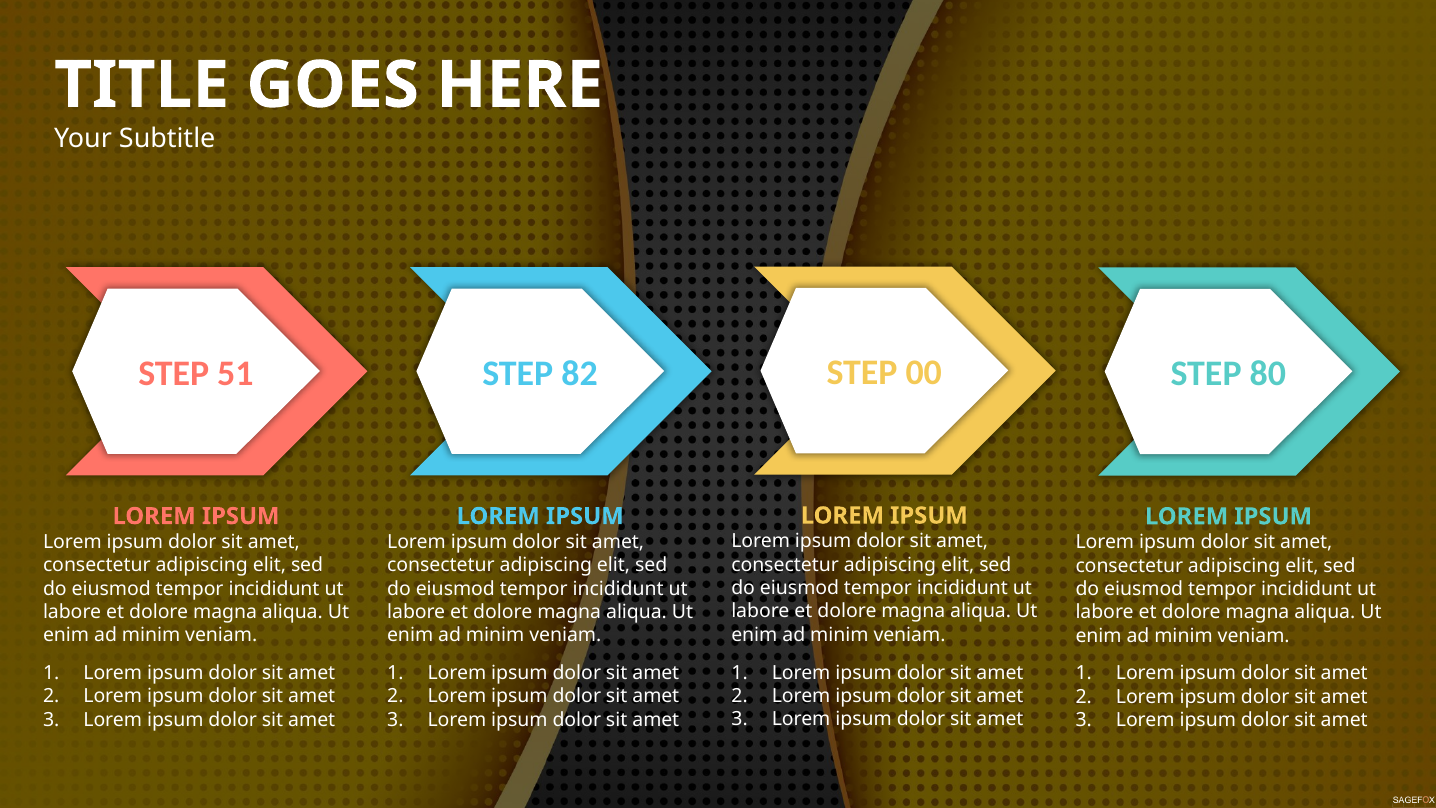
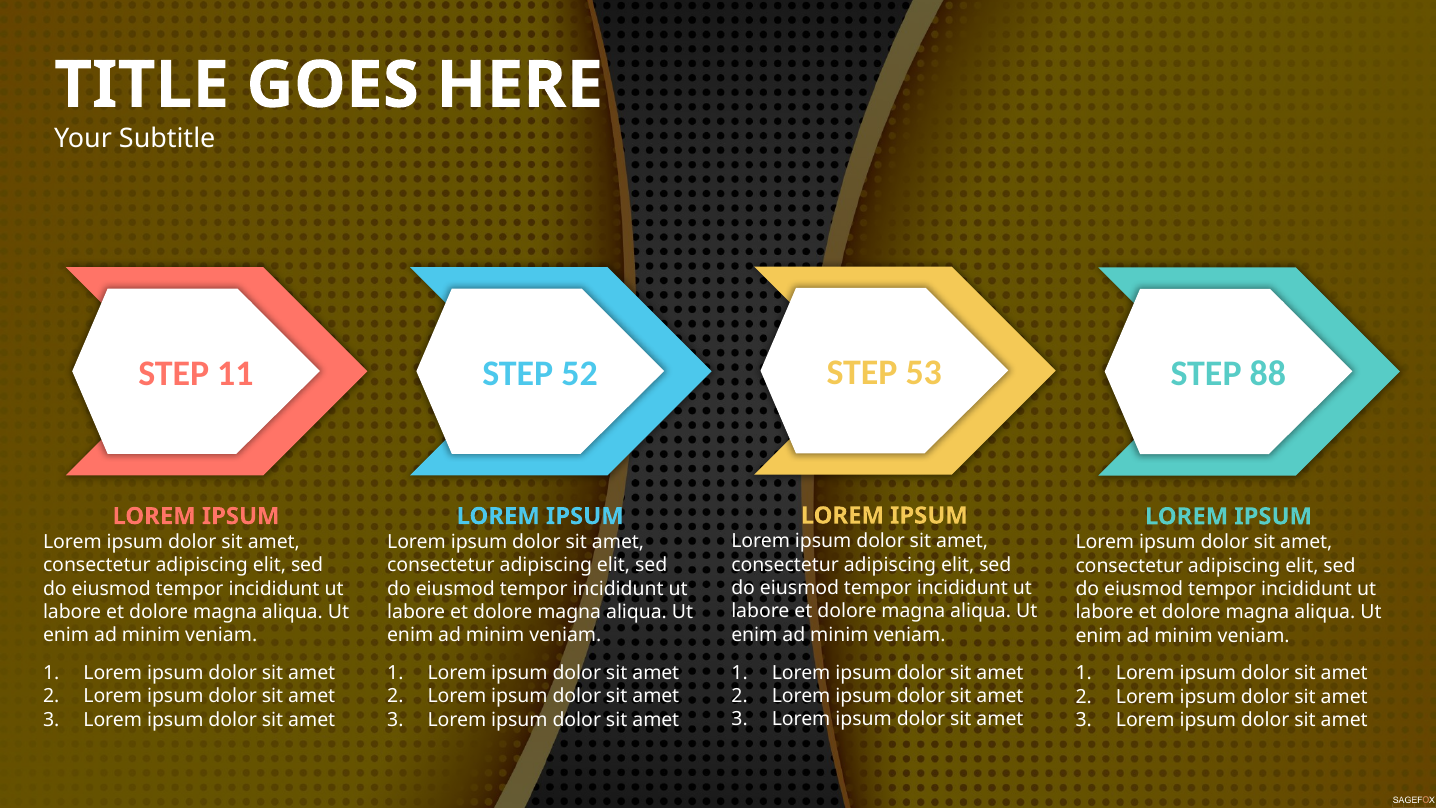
00: 00 -> 53
51: 51 -> 11
82: 82 -> 52
80: 80 -> 88
